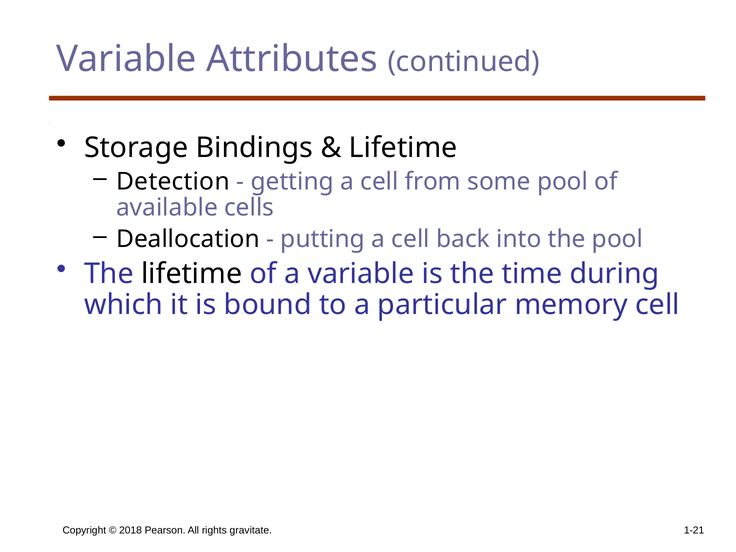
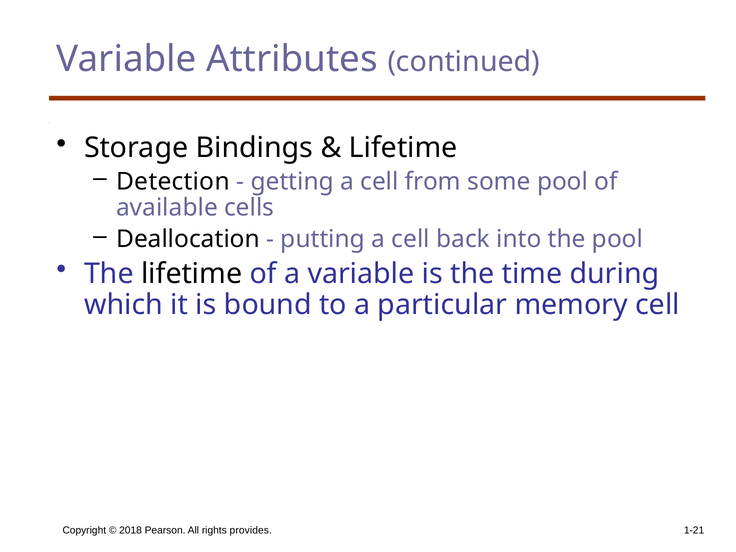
gravitate: gravitate -> provides
